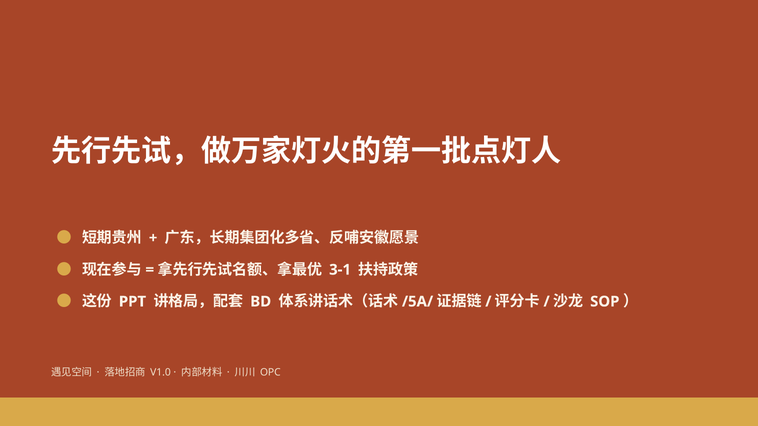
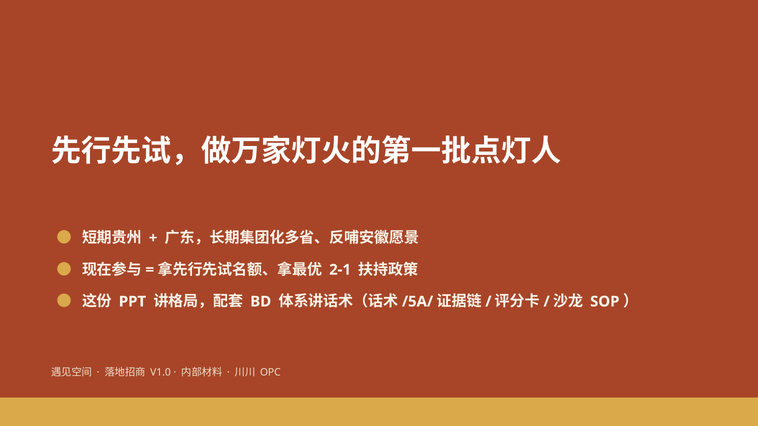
3-1: 3-1 -> 2-1
